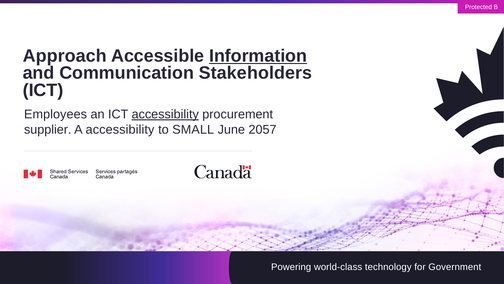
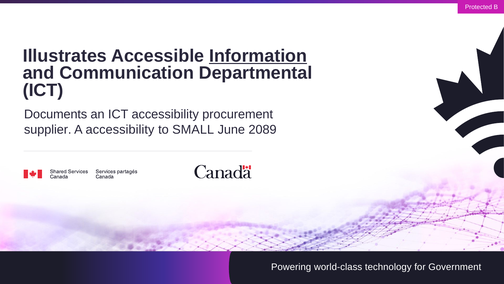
Approach: Approach -> Illustrates
Stakeholders: Stakeholders -> Departmental
Employees: Employees -> Documents
accessibility at (165, 114) underline: present -> none
2057: 2057 -> 2089
